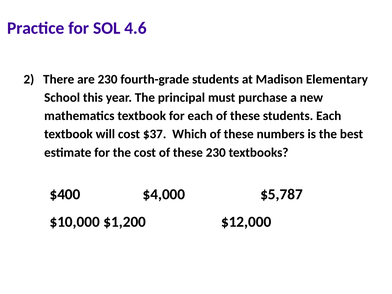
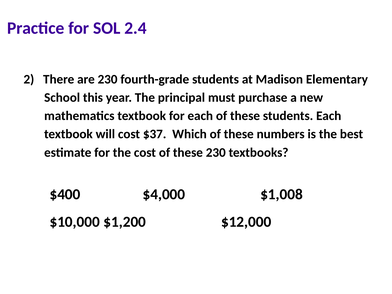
4.6: 4.6 -> 2.4
$5,787: $5,787 -> $1,008
